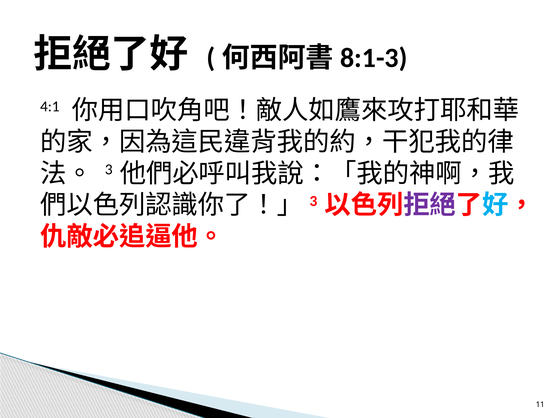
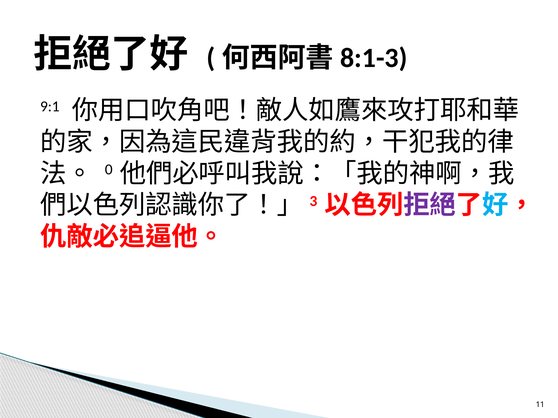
4:1: 4:1 -> 9:1
3: 3 -> 0
